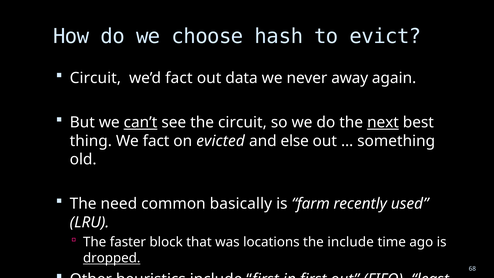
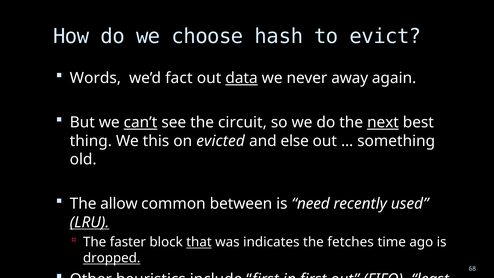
Circuit at (95, 78): Circuit -> Words
data underline: none -> present
We fact: fact -> this
need: need -> allow
basically: basically -> between
farm: farm -> need
LRU underline: none -> present
that underline: none -> present
locations: locations -> indicates
the include: include -> fetches
